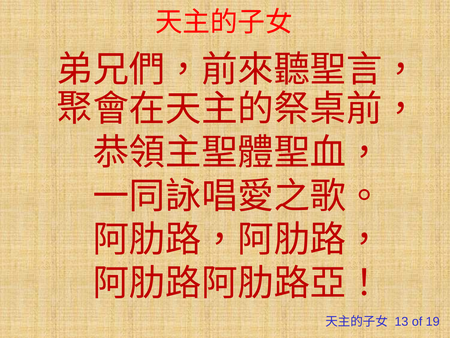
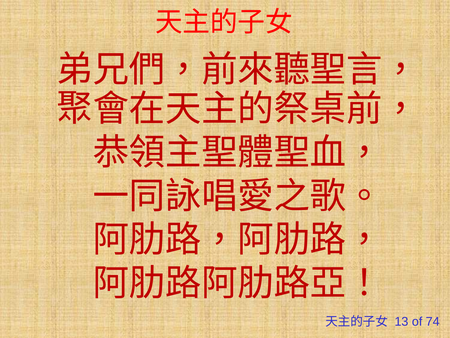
19: 19 -> 74
